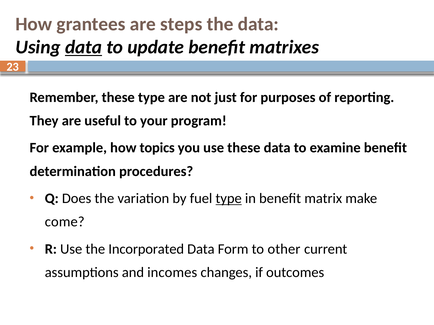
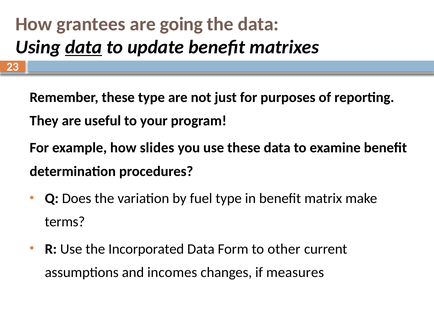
steps: steps -> going
topics: topics -> slides
type at (229, 199) underline: present -> none
come: come -> terms
outcomes: outcomes -> measures
